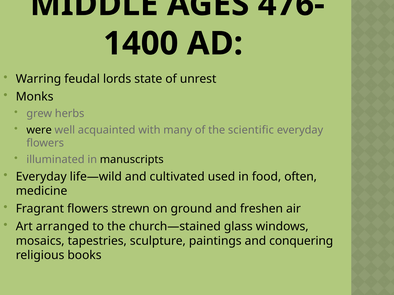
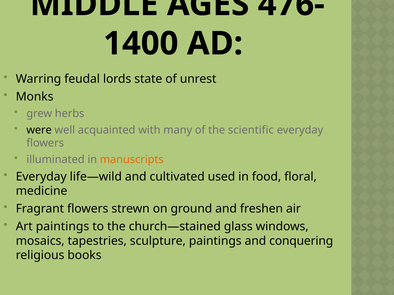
manuscripts colour: black -> orange
often: often -> floral
Art arranged: arranged -> paintings
